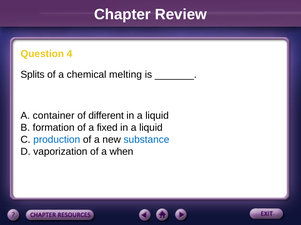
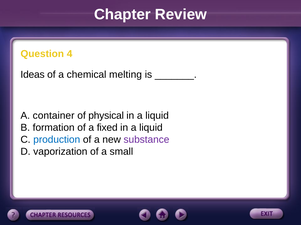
Splits: Splits -> Ideas
different: different -> physical
substance colour: blue -> purple
when: when -> small
